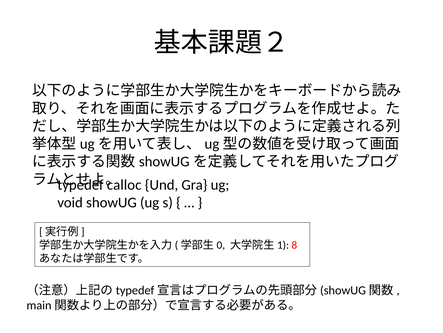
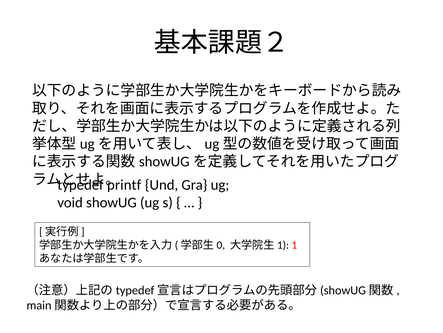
calloc: calloc -> printf
8: 8 -> 1
